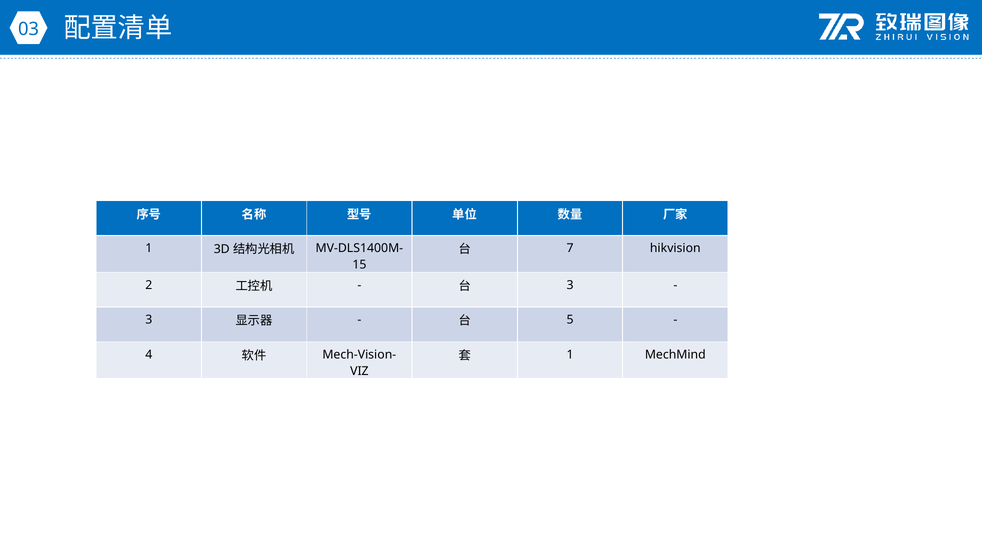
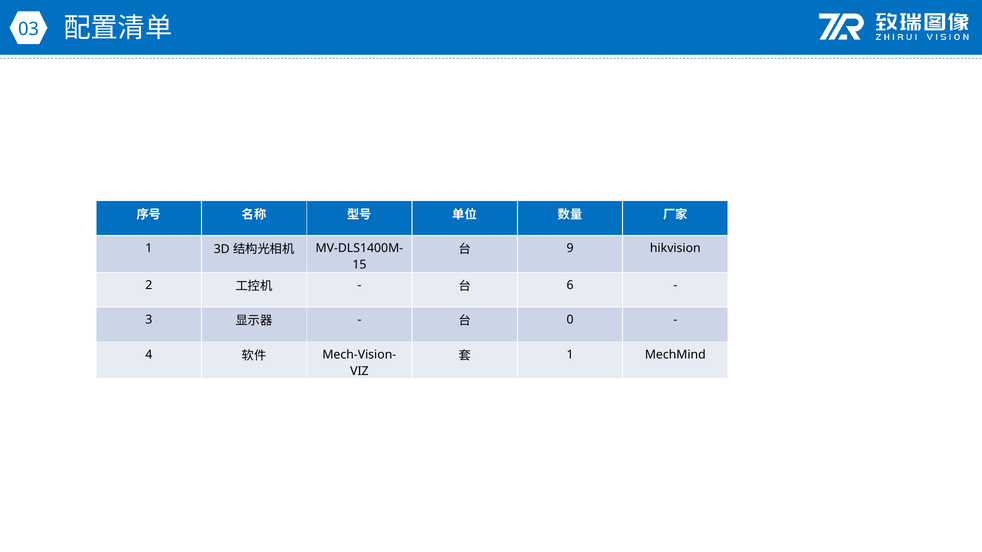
7: 7 -> 9
3 at (570, 285): 3 -> 6
5: 5 -> 0
